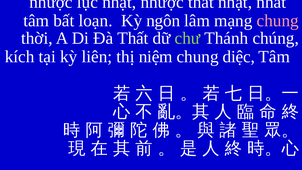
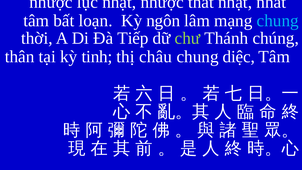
chung at (278, 21) colour: pink -> light blue
Đà Thất: Thất -> Tiếp
kích: kích -> thân
liên: liên -> tinh
niệm: niệm -> châu
